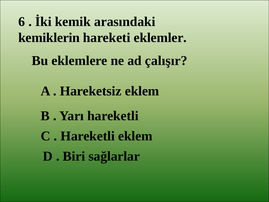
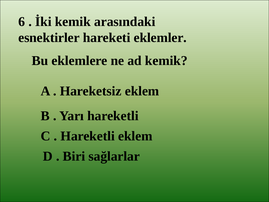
kemiklerin: kemiklerin -> esnektirler
ad çalışır: çalışır -> kemik
